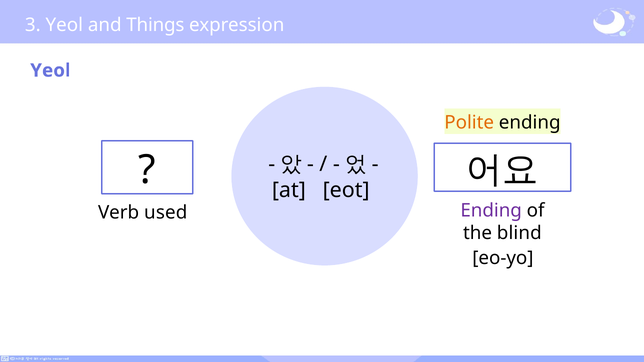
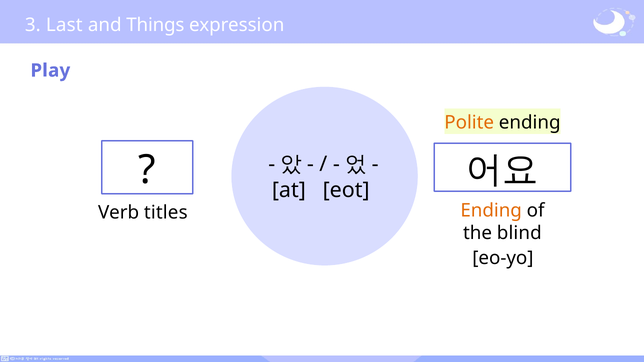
3 Yeol: Yeol -> Last
Yeol at (50, 71): Yeol -> Play
Ending at (491, 211) colour: purple -> orange
used: used -> titles
